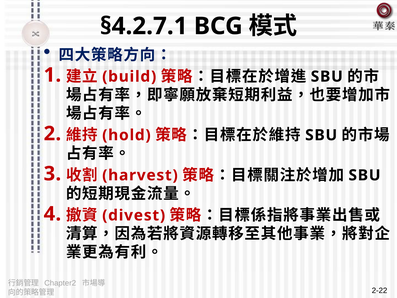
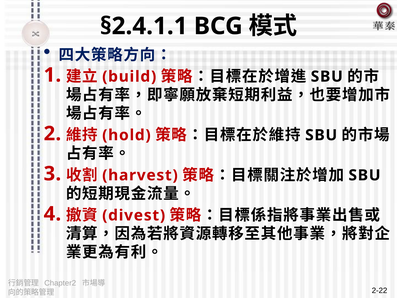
§4.2.7.1: §4.2.7.1 -> §2.4.1.1
